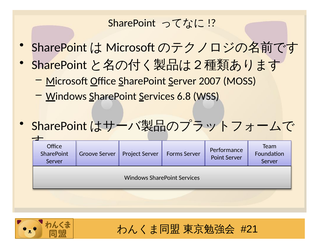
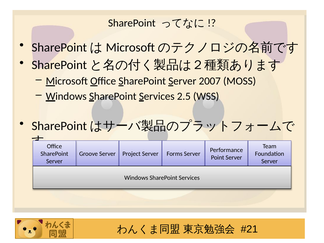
6.8: 6.8 -> 2.5
